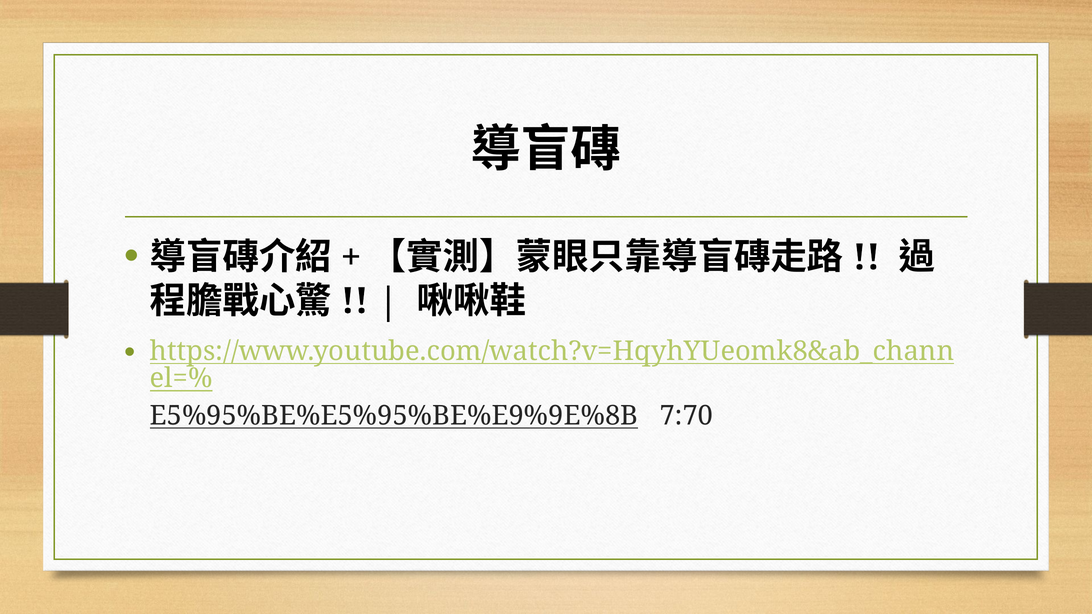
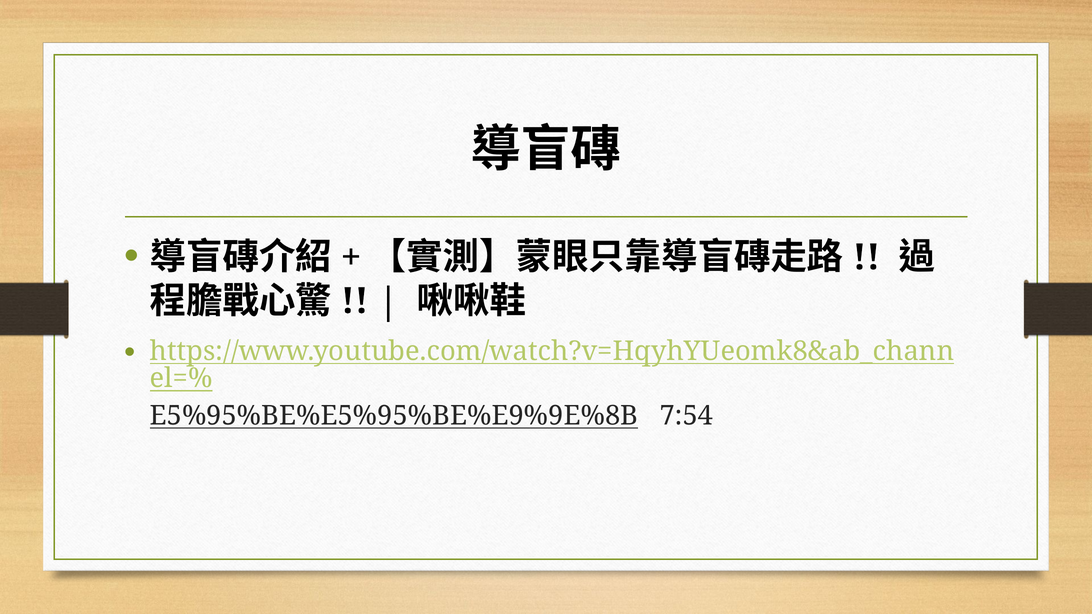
7:70: 7:70 -> 7:54
